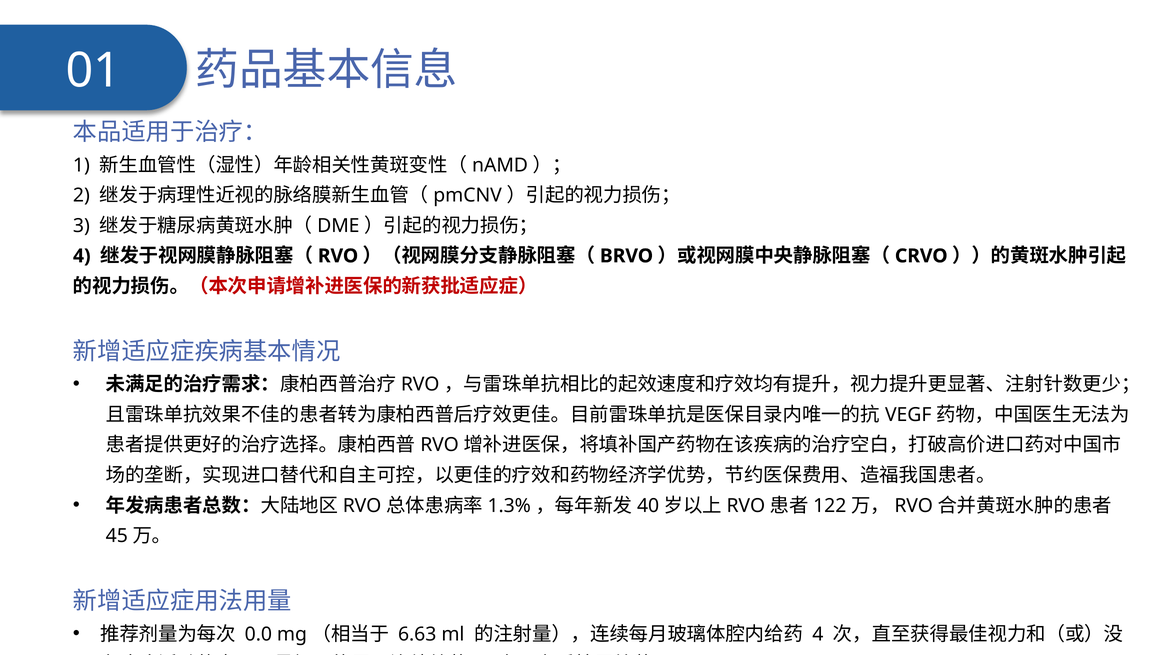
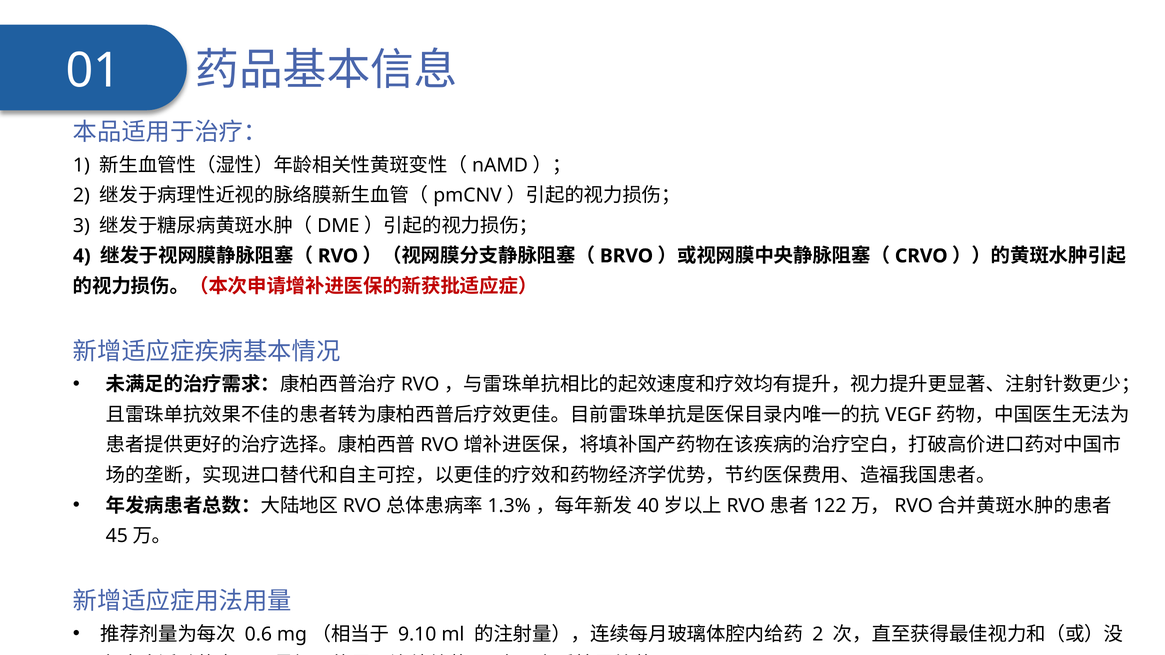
0.0: 0.0 -> 0.6
6.63: 6.63 -> 9.10
4 at (818, 635): 4 -> 2
